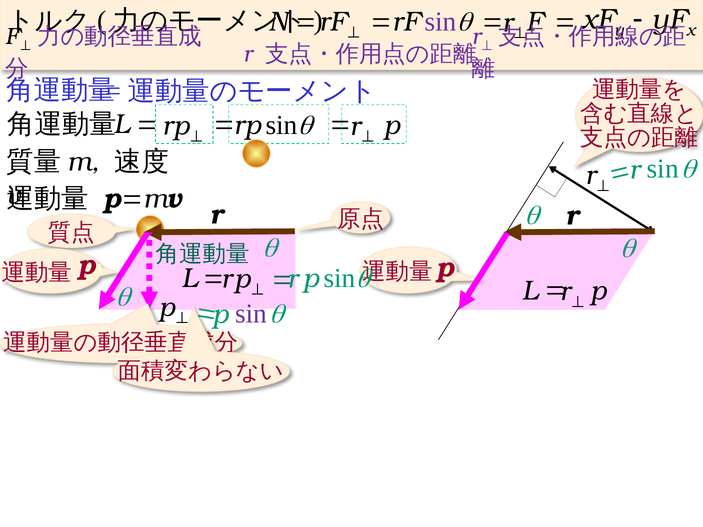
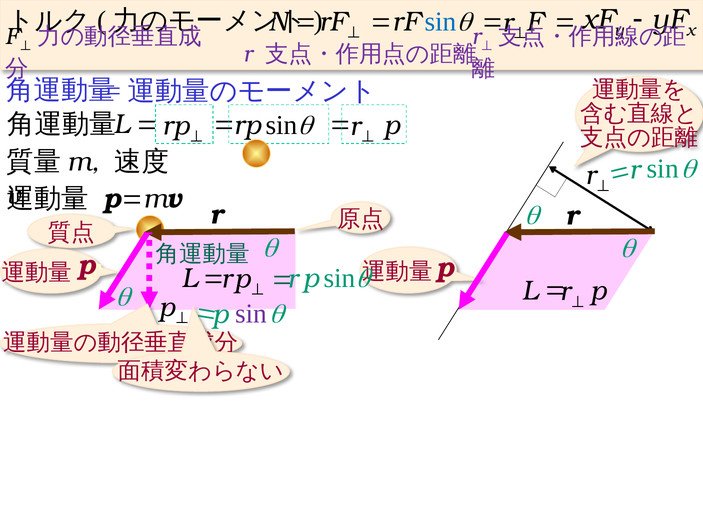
sin at (441, 22) colour: purple -> blue
